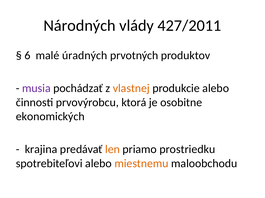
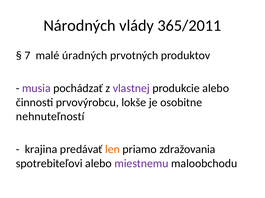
427/2011: 427/2011 -> 365/2011
6: 6 -> 7
vlastnej colour: orange -> purple
ktorá: ktorá -> lokše
ekonomických: ekonomických -> nehnuteľností
prostriedku: prostriedku -> zdražovania
miestnemu colour: orange -> purple
